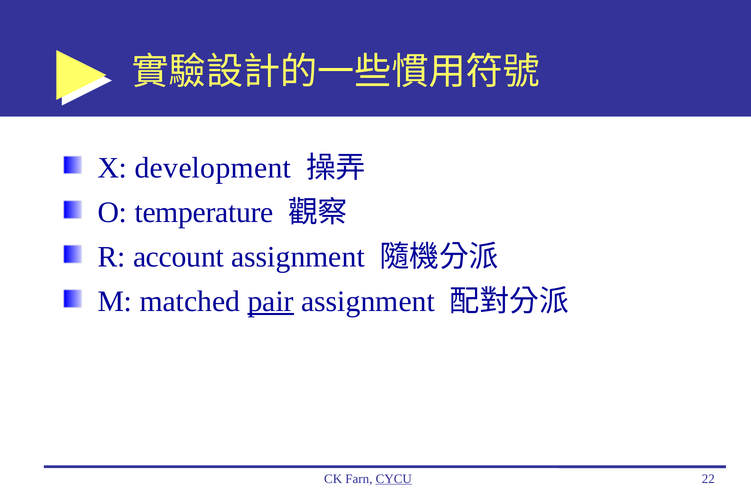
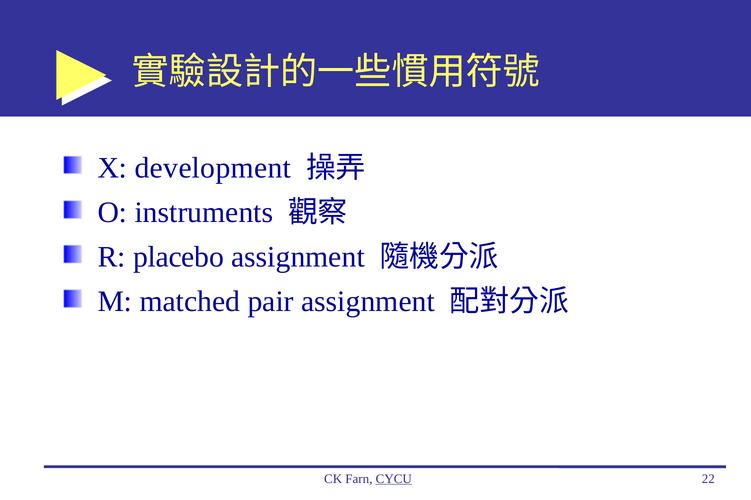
temperature: temperature -> instruments
account: account -> placebo
pair underline: present -> none
